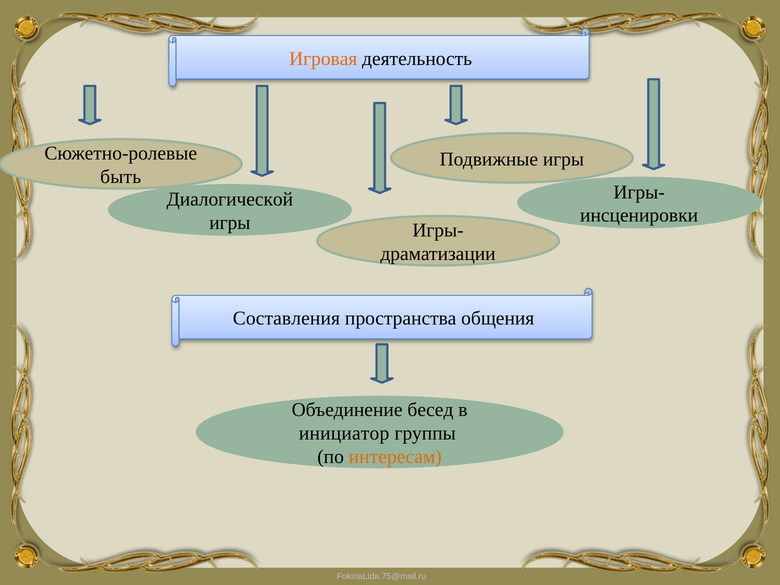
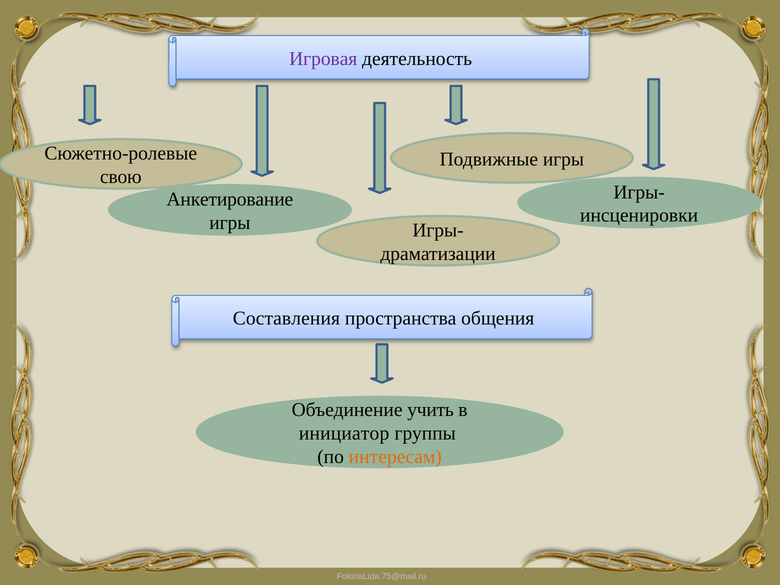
Игровая colour: orange -> purple
быть: быть -> свою
Диалогической: Диалогической -> Анкетирование
бесед: бесед -> учить
